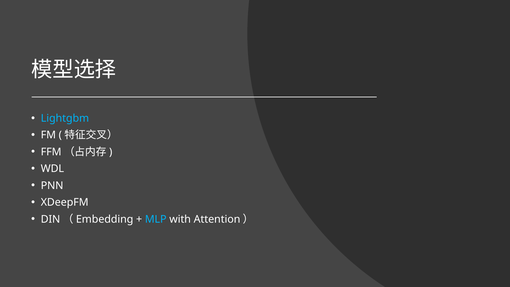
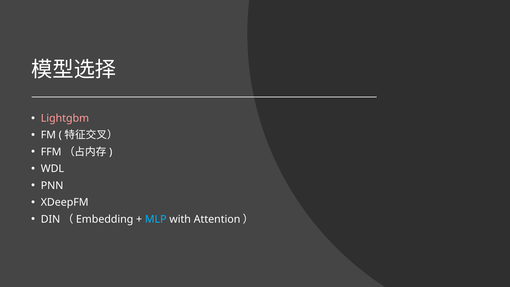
Lightgbm colour: light blue -> pink
